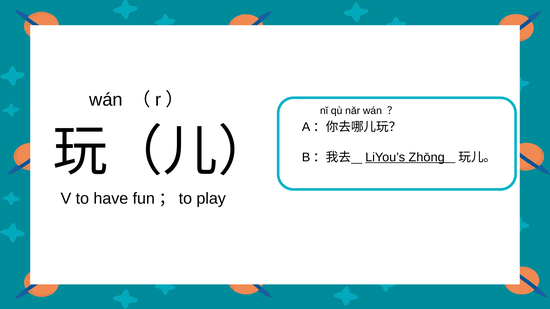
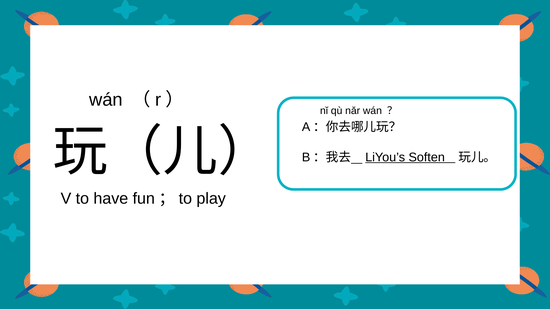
Zhōng: Zhōng -> Soften
